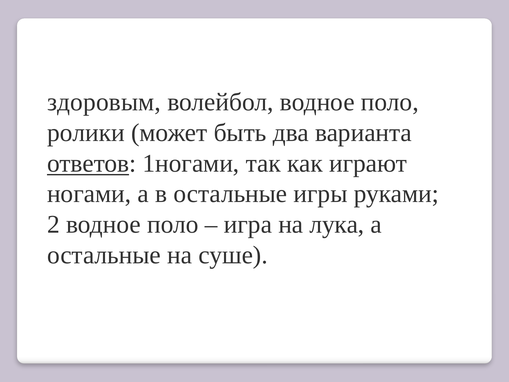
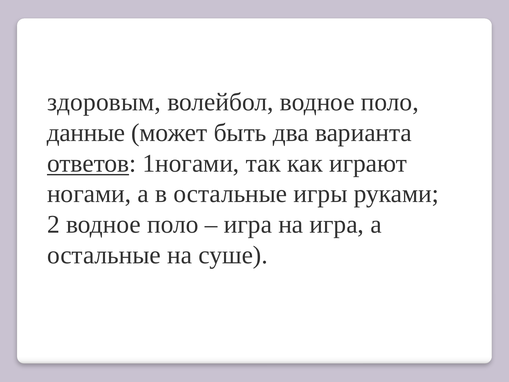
ролики: ролики -> данные
на лука: лука -> игра
